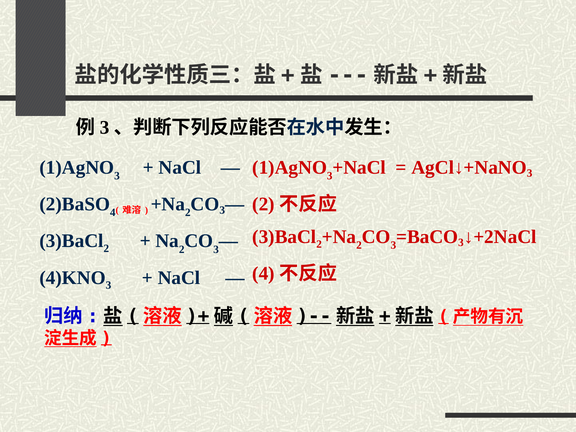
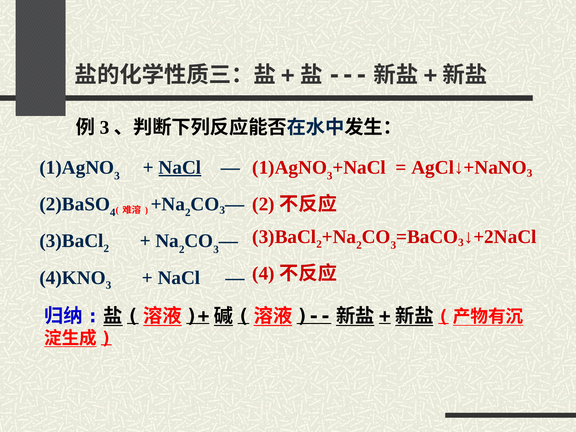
NaCl at (180, 167) underline: none -> present
